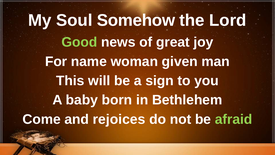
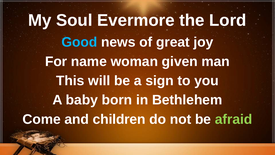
Somehow: Somehow -> Evermore
Good colour: light green -> light blue
rejoices: rejoices -> children
